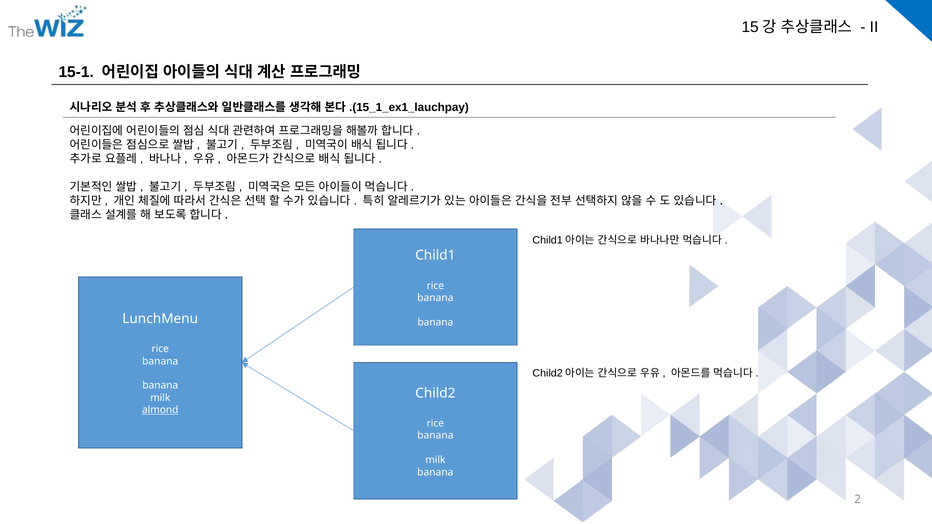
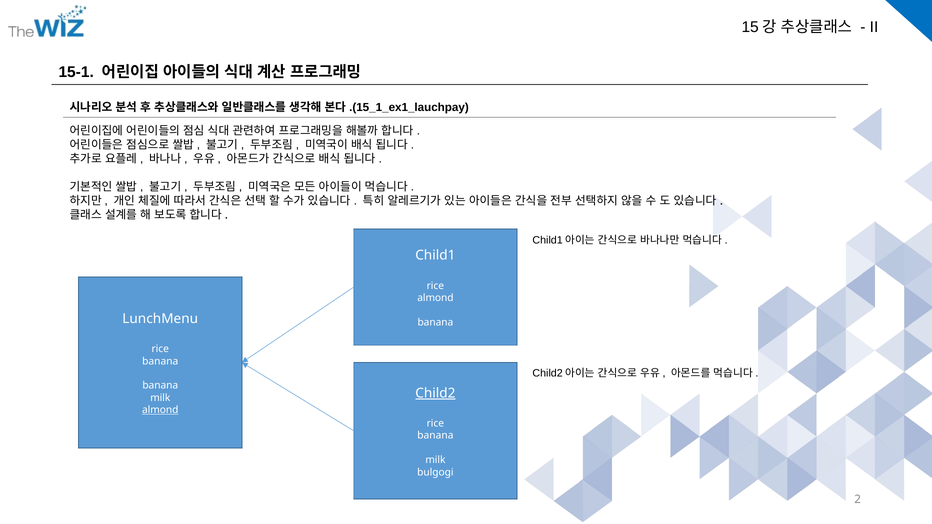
banana at (435, 298): banana -> almond
Child2 underline: none -> present
banana at (435, 472): banana -> bulgogi
